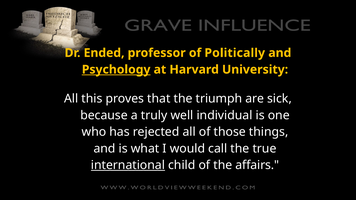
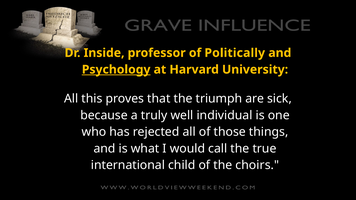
Ended: Ended -> Inside
international underline: present -> none
affairs: affairs -> choirs
